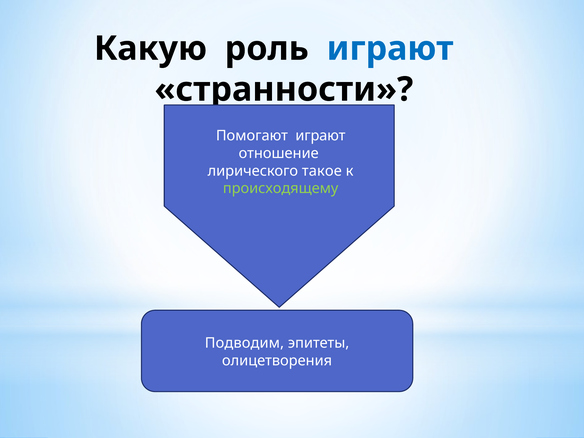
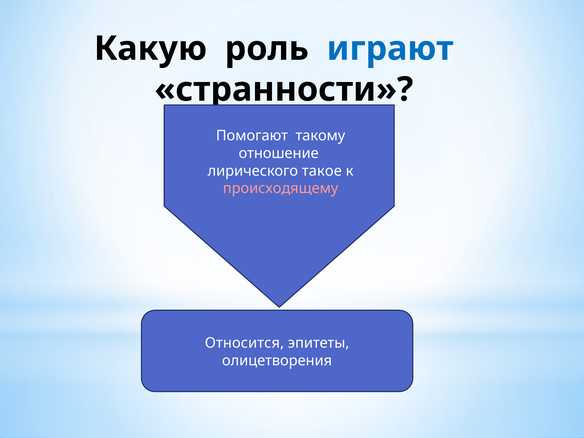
Помогают играют: играют -> такому
происходящему colour: light green -> pink
Подводим: Подводим -> Относится
